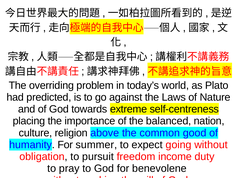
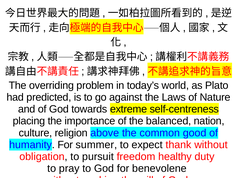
going: going -> thank
income: income -> healthy
